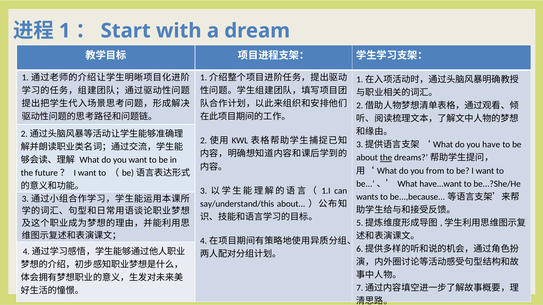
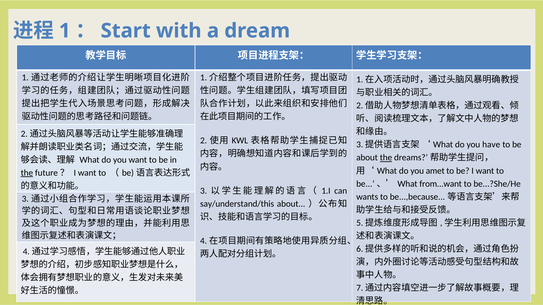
from: from -> amet
the at (27, 173) underline: none -> present
have...want: have...want -> from...want
